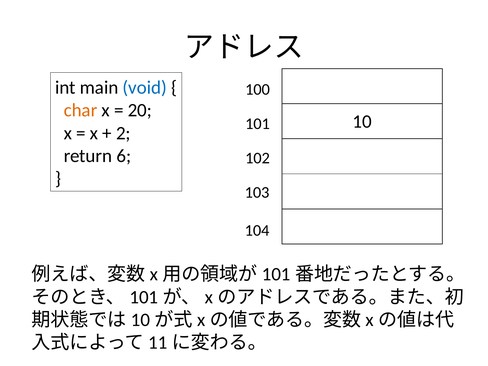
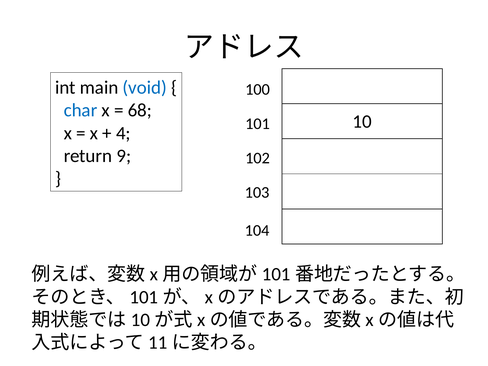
char colour: orange -> blue
20: 20 -> 68
2: 2 -> 4
6: 6 -> 9
